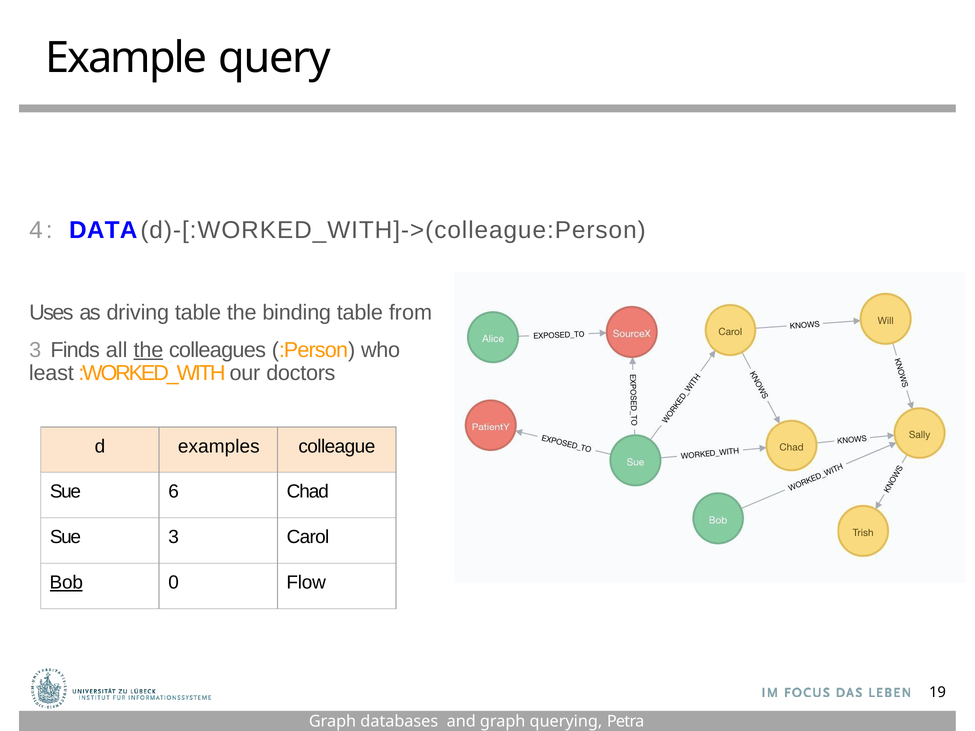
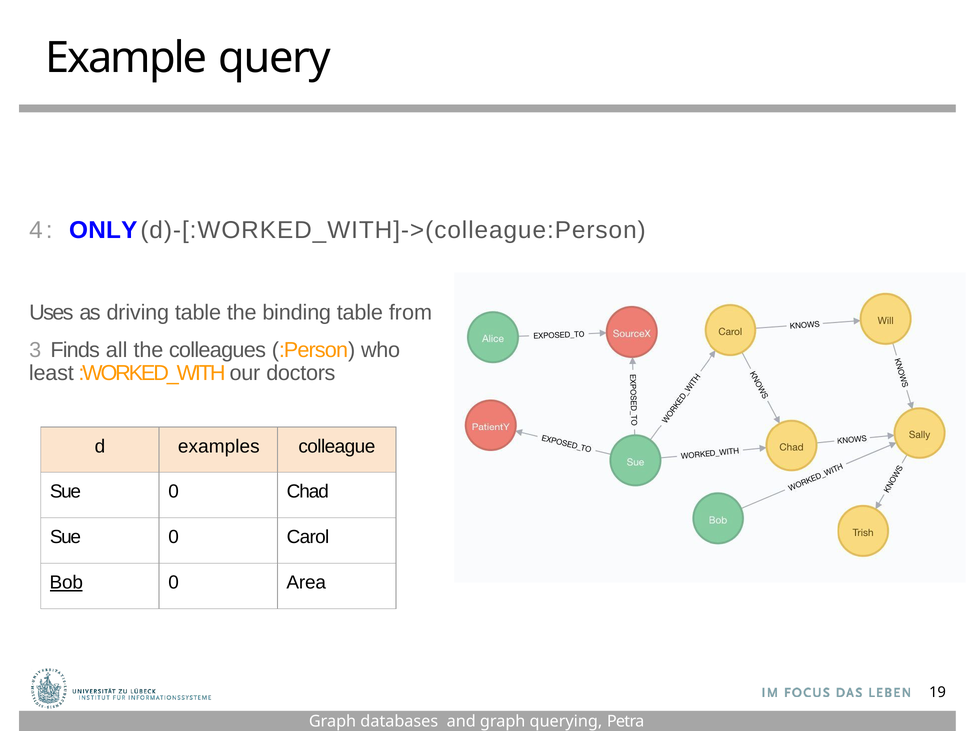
DATA: DATA -> ONLY
the at (148, 350) underline: present -> none
6 at (174, 492): 6 -> 0
3 at (174, 537): 3 -> 0
Flow: Flow -> Area
